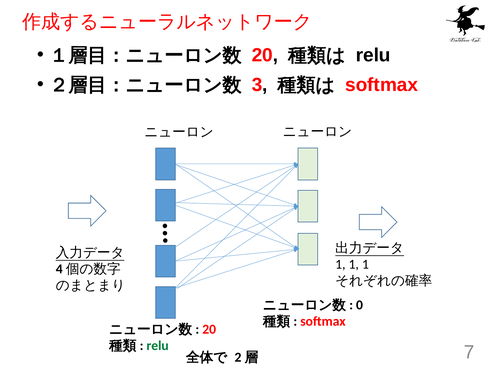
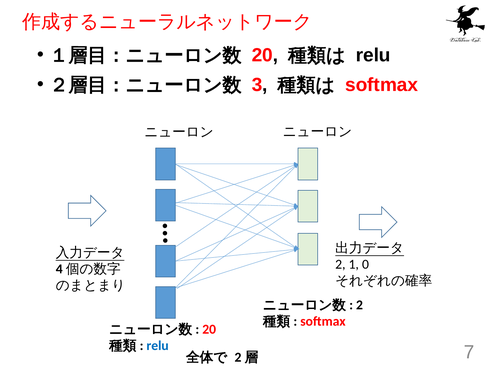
1 at (340, 264): 1 -> 2
1 at (365, 264): 1 -> 0
0 at (359, 305): 0 -> 2
relu at (158, 345) colour: green -> blue
